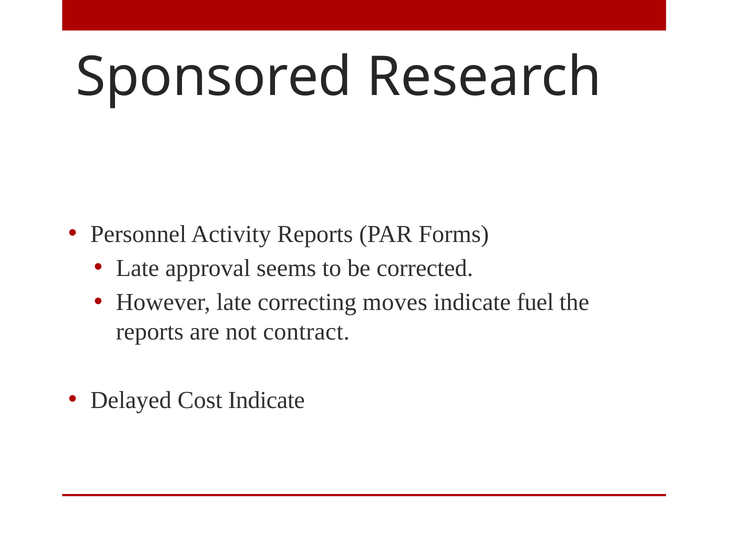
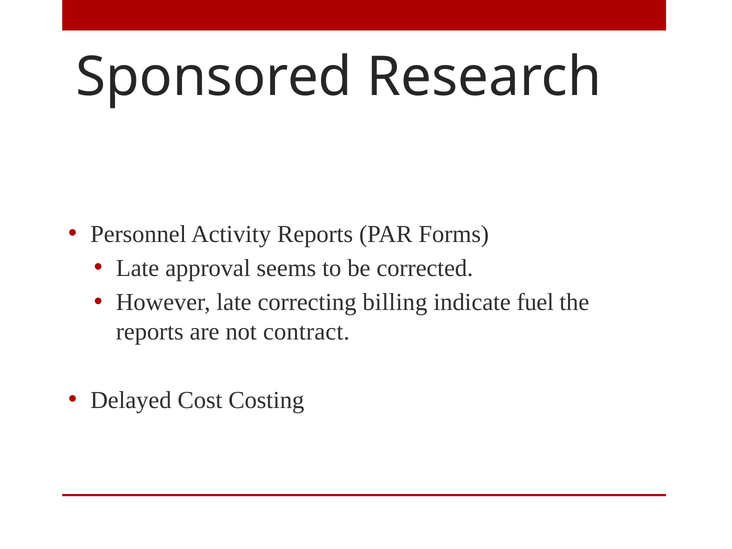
moves: moves -> billing
Cost Indicate: Indicate -> Costing
